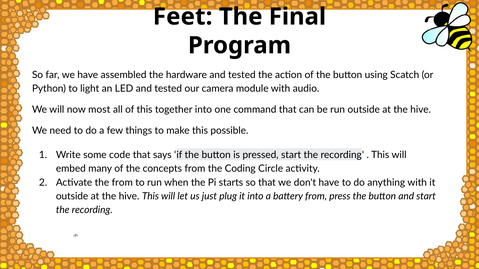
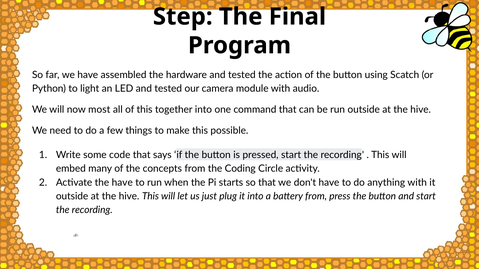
Feet: Feet -> Step
the from: from -> have
